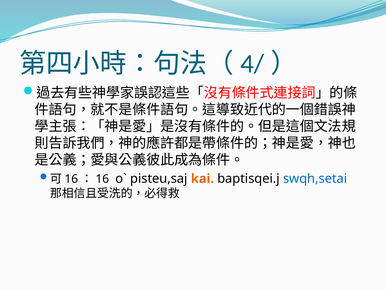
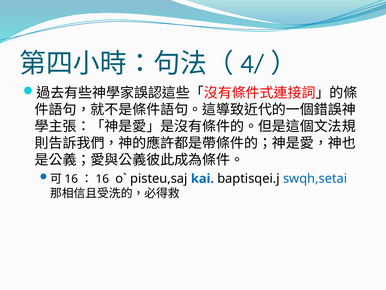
kai colour: orange -> blue
